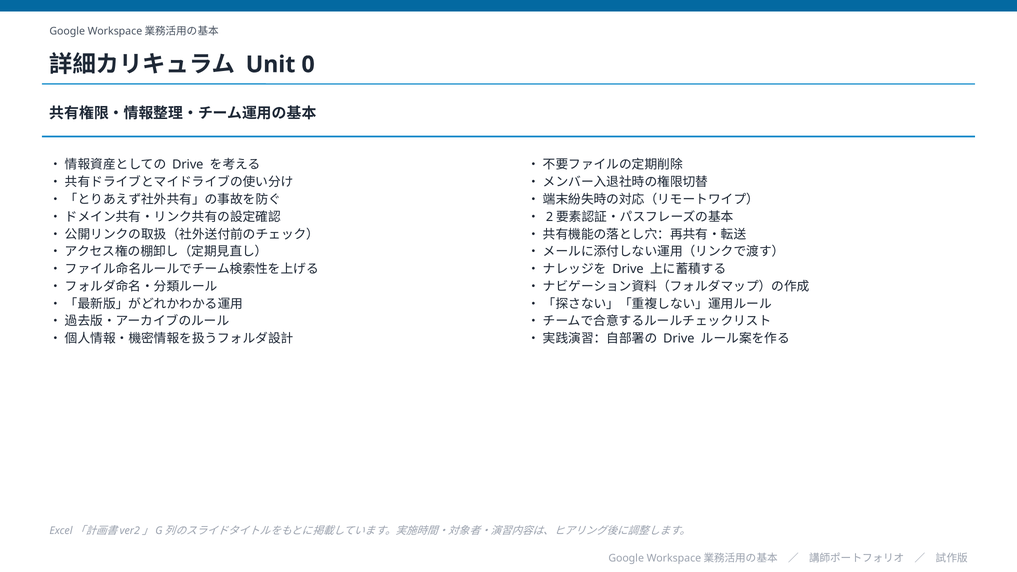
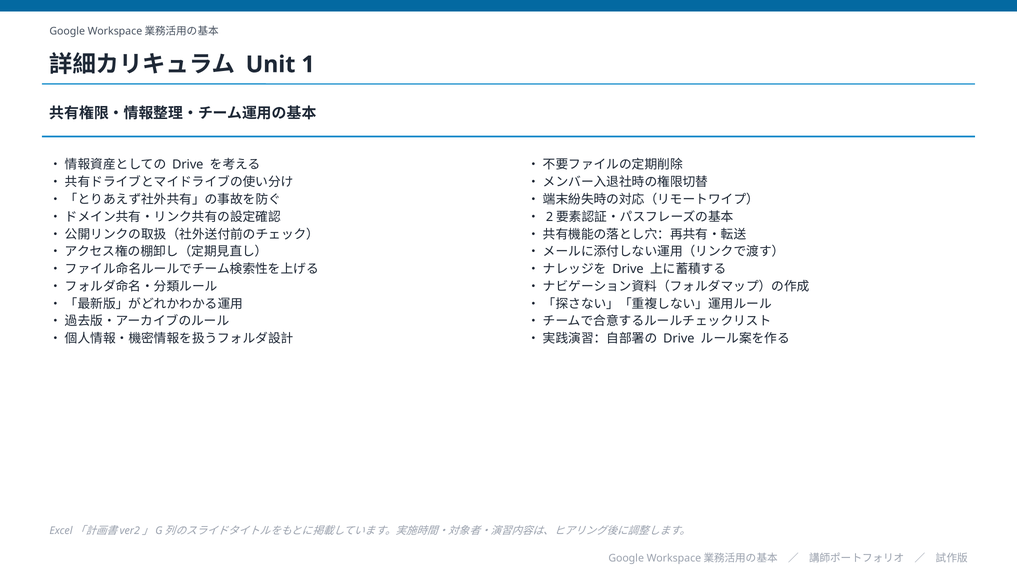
0: 0 -> 1
